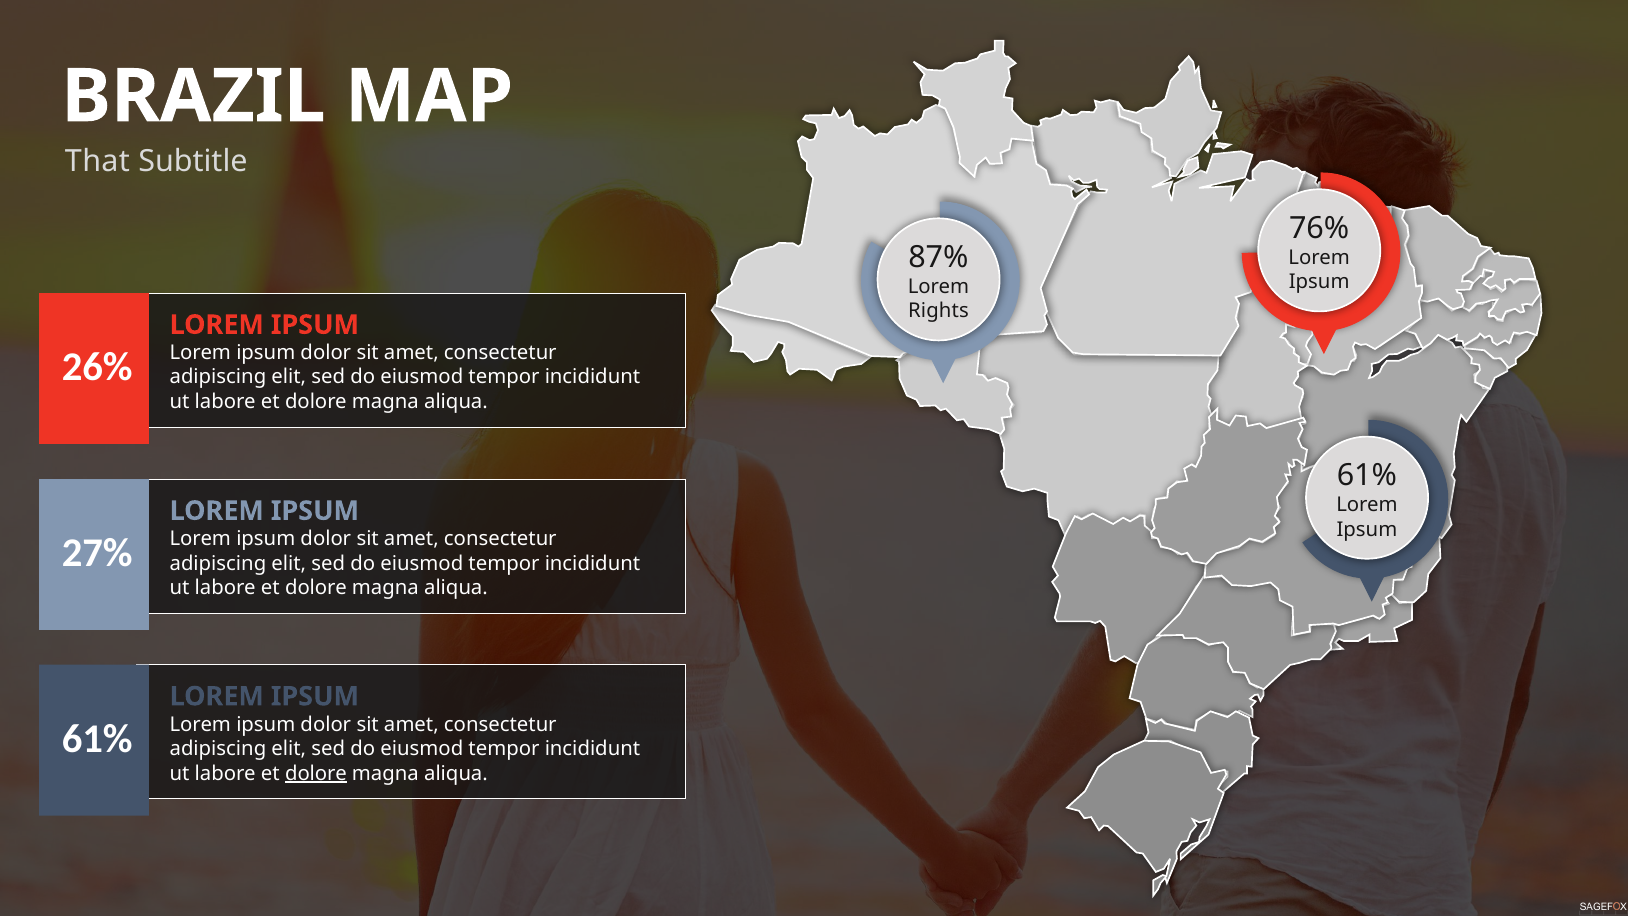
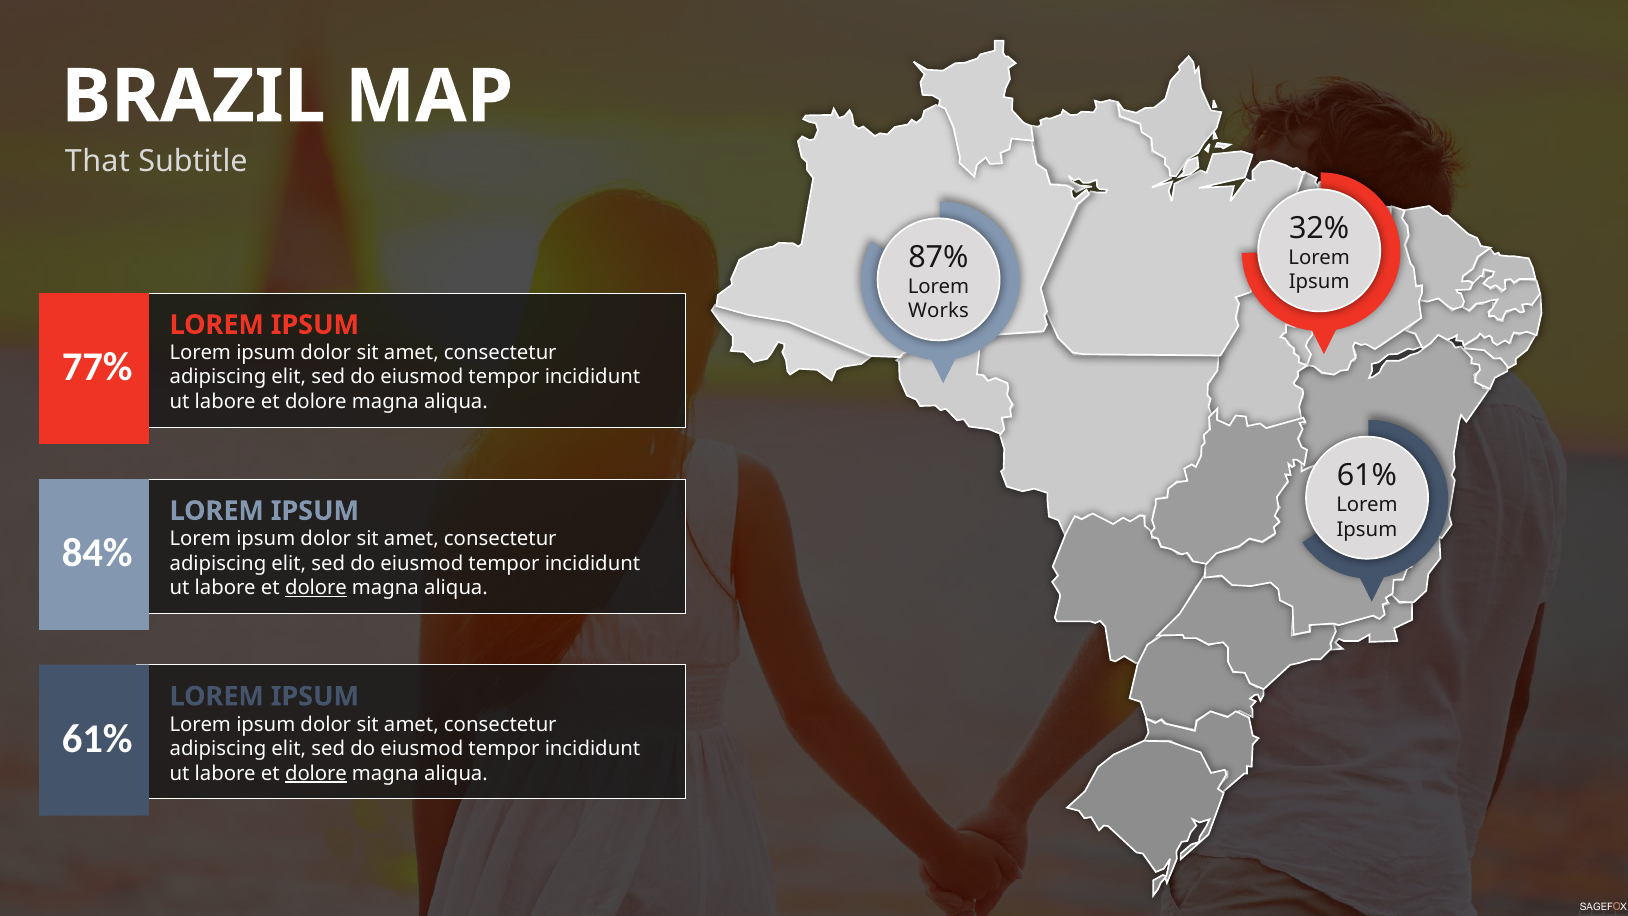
76%: 76% -> 32%
Rights: Rights -> Works
26%: 26% -> 77%
27%: 27% -> 84%
dolore at (316, 588) underline: none -> present
